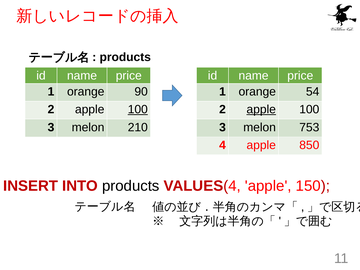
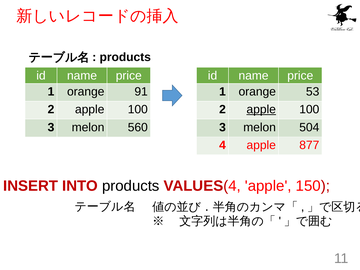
90: 90 -> 91
54: 54 -> 53
100 at (138, 110) underline: present -> none
210: 210 -> 560
753: 753 -> 504
850: 850 -> 877
